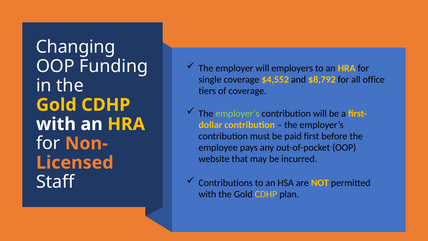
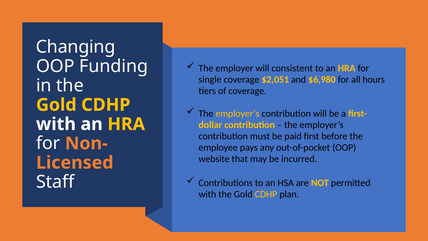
employers: employers -> consistent
$4,552: $4,552 -> $2,051
$8,792: $8,792 -> $6,980
office: office -> hours
employer’s at (237, 113) colour: light green -> yellow
